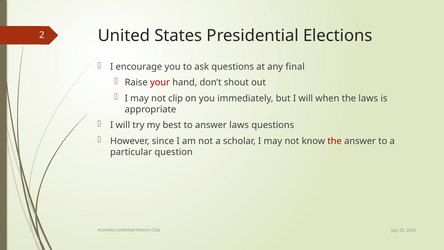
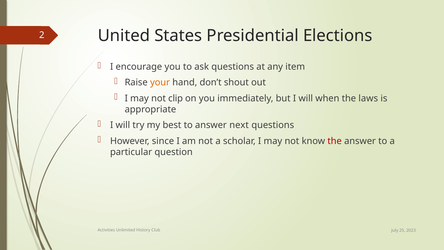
final: final -> item
your colour: red -> orange
answer laws: laws -> next
